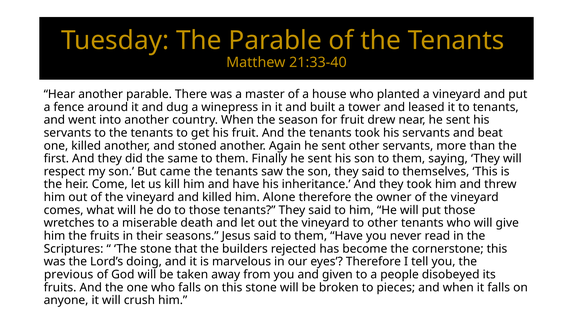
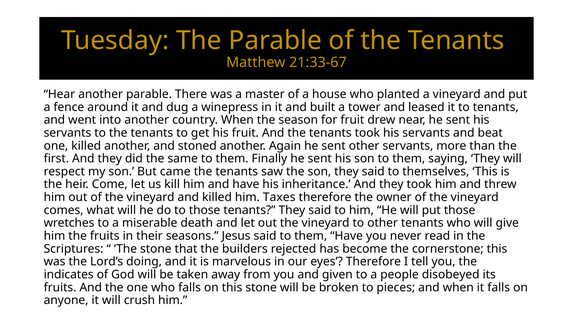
21:33-40: 21:33-40 -> 21:33-67
Alone: Alone -> Taxes
previous: previous -> indicates
